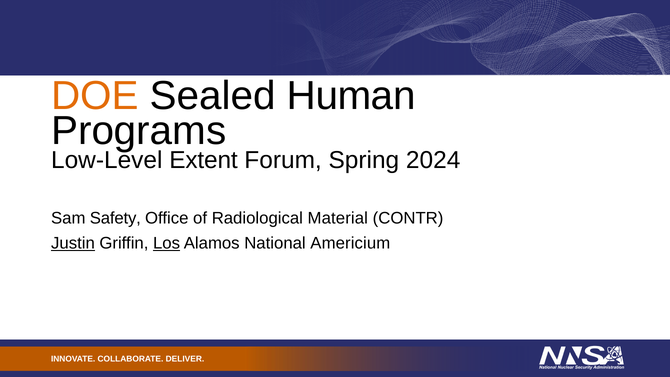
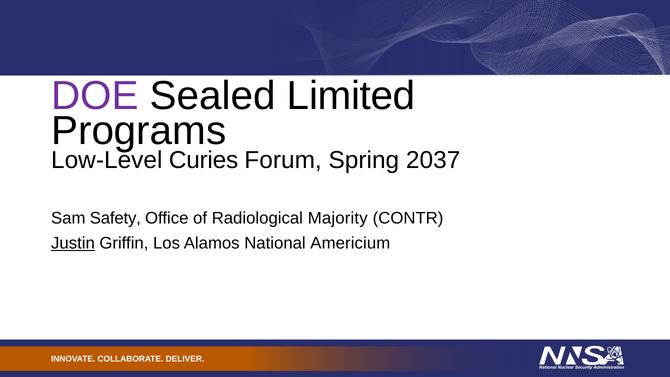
DOE colour: orange -> purple
Human: Human -> Limited
Extent: Extent -> Curies
2024: 2024 -> 2037
Material: Material -> Majority
Los underline: present -> none
